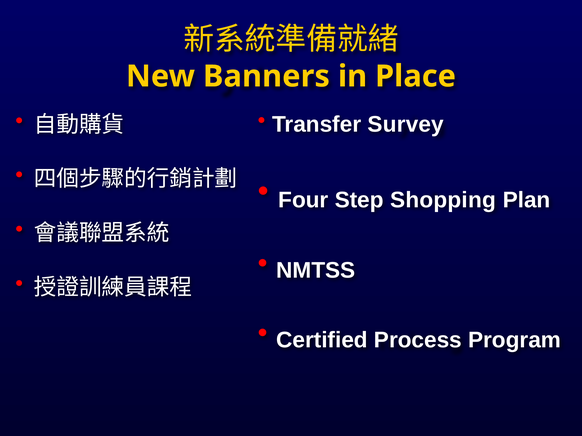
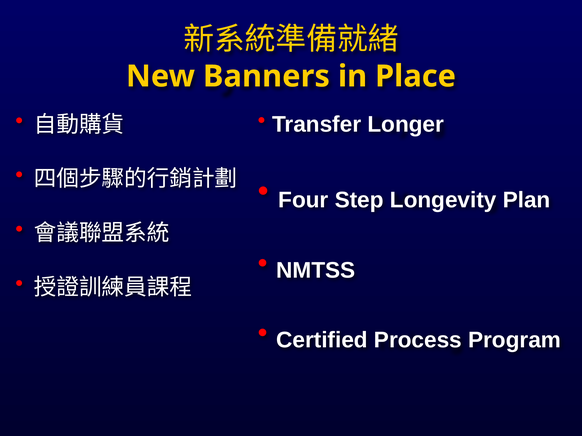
Survey: Survey -> Longer
Shopping: Shopping -> Longevity
